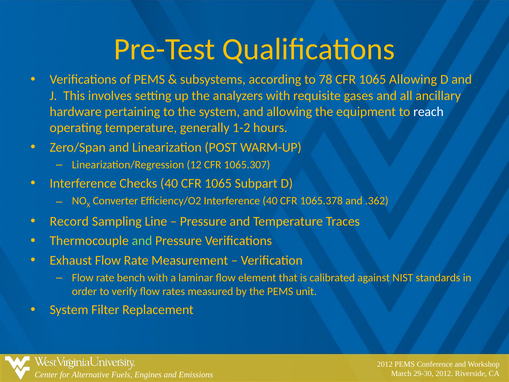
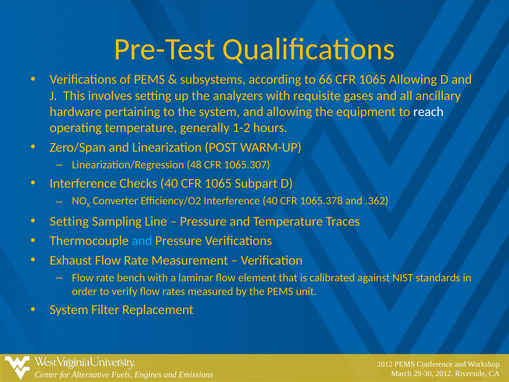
78: 78 -> 66
12: 12 -> 48
Record at (69, 221): Record -> Setting
and at (142, 241) colour: light green -> light blue
